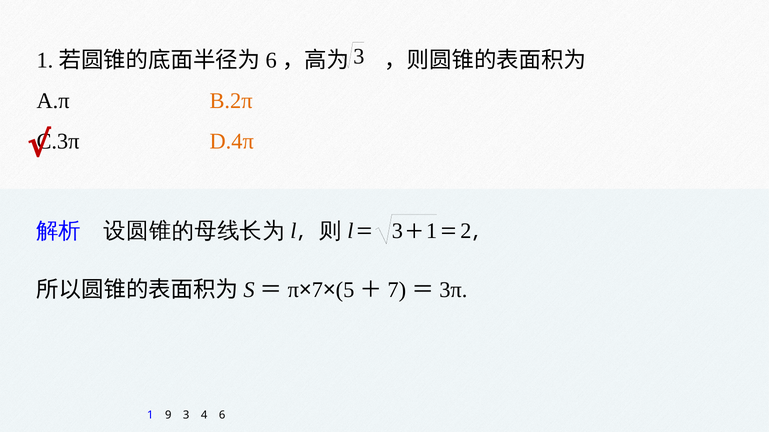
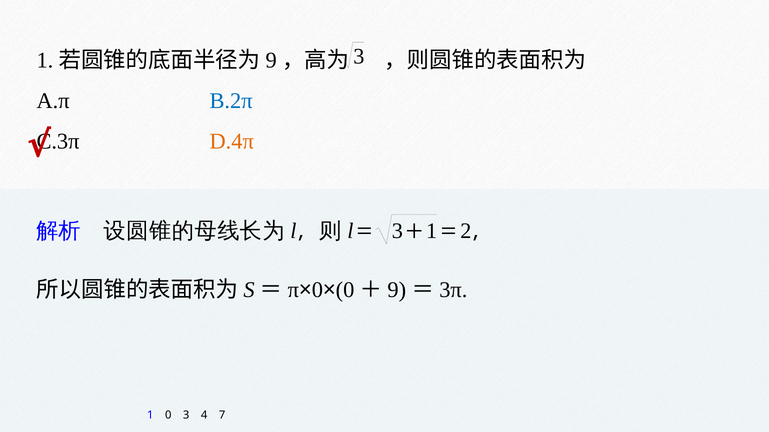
6 at (271, 61): 6 -> 9
B.2π colour: orange -> blue
7 at (317, 290): 7 -> 0
5 at (345, 290): 5 -> 0
7 at (397, 290): 7 -> 9
1 9: 9 -> 0
4 6: 6 -> 7
